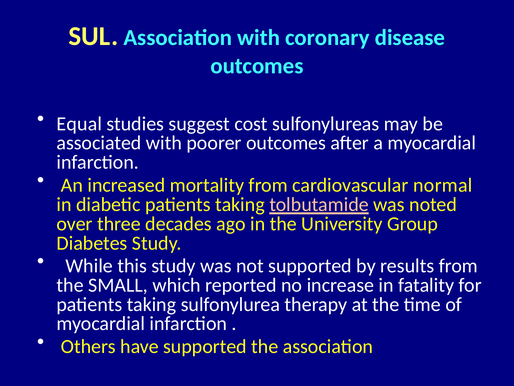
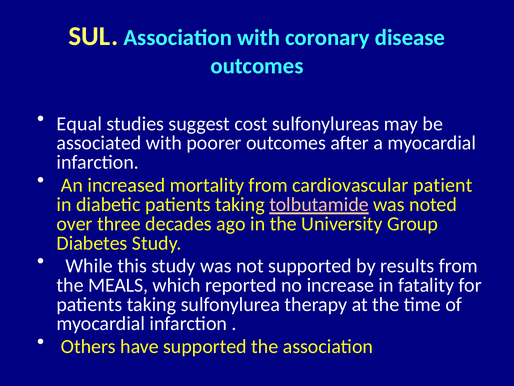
normal: normal -> patient
SMALL: SMALL -> MEALS
